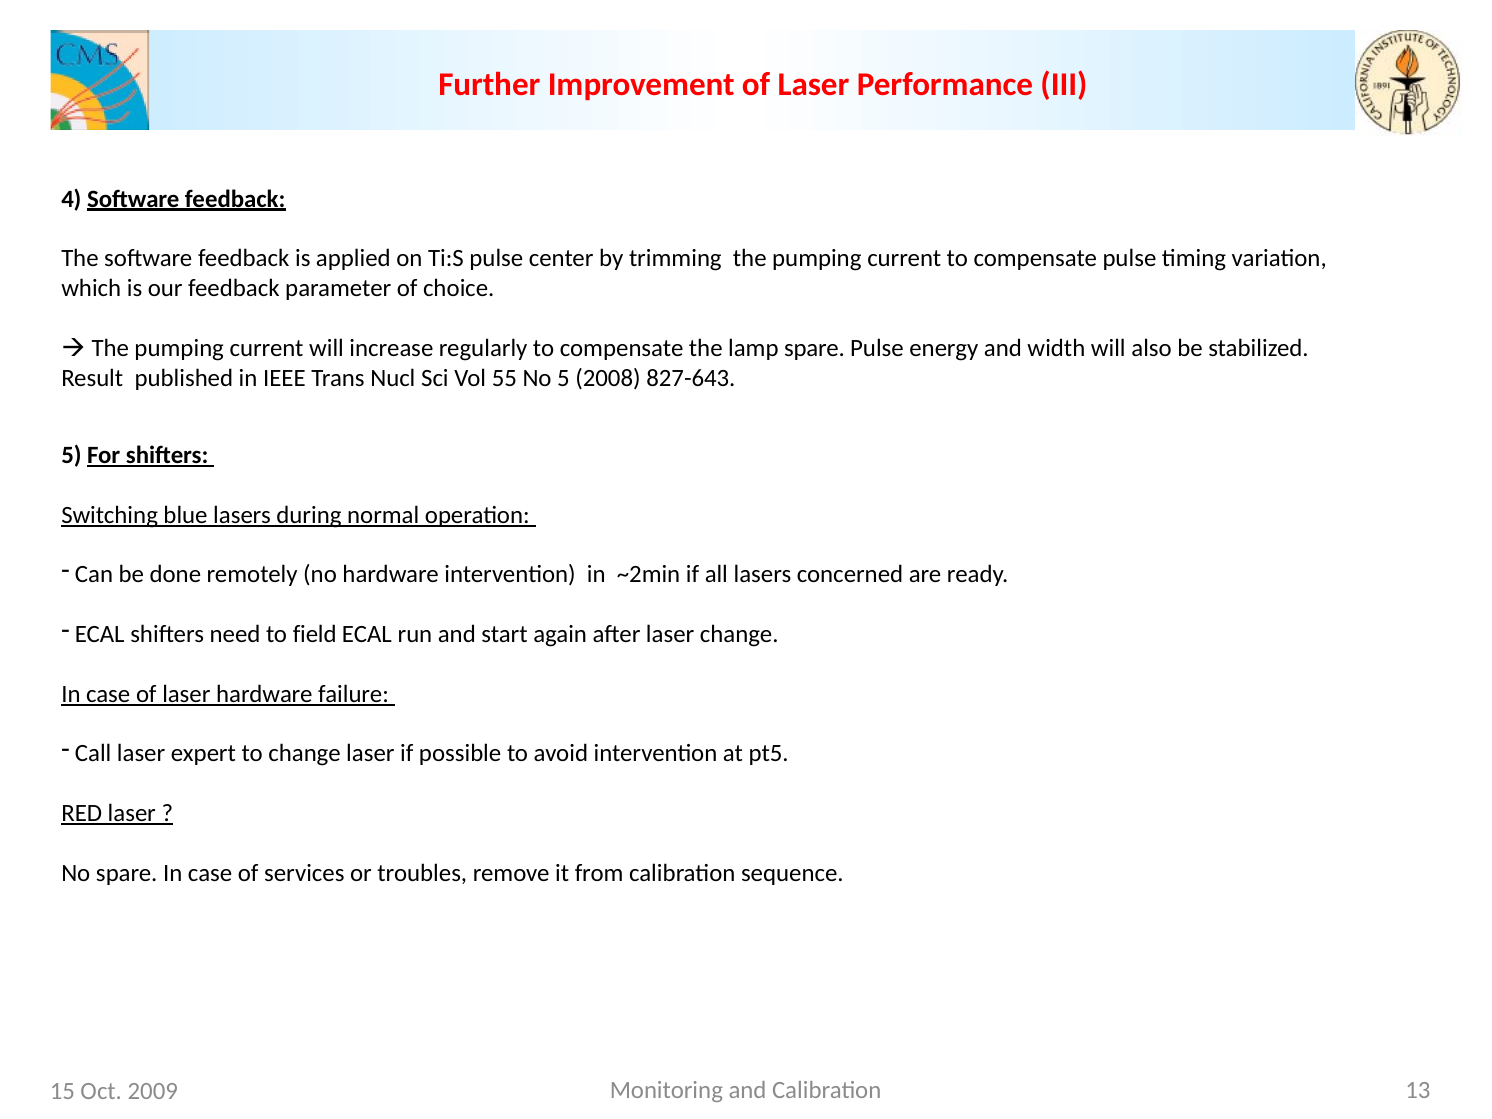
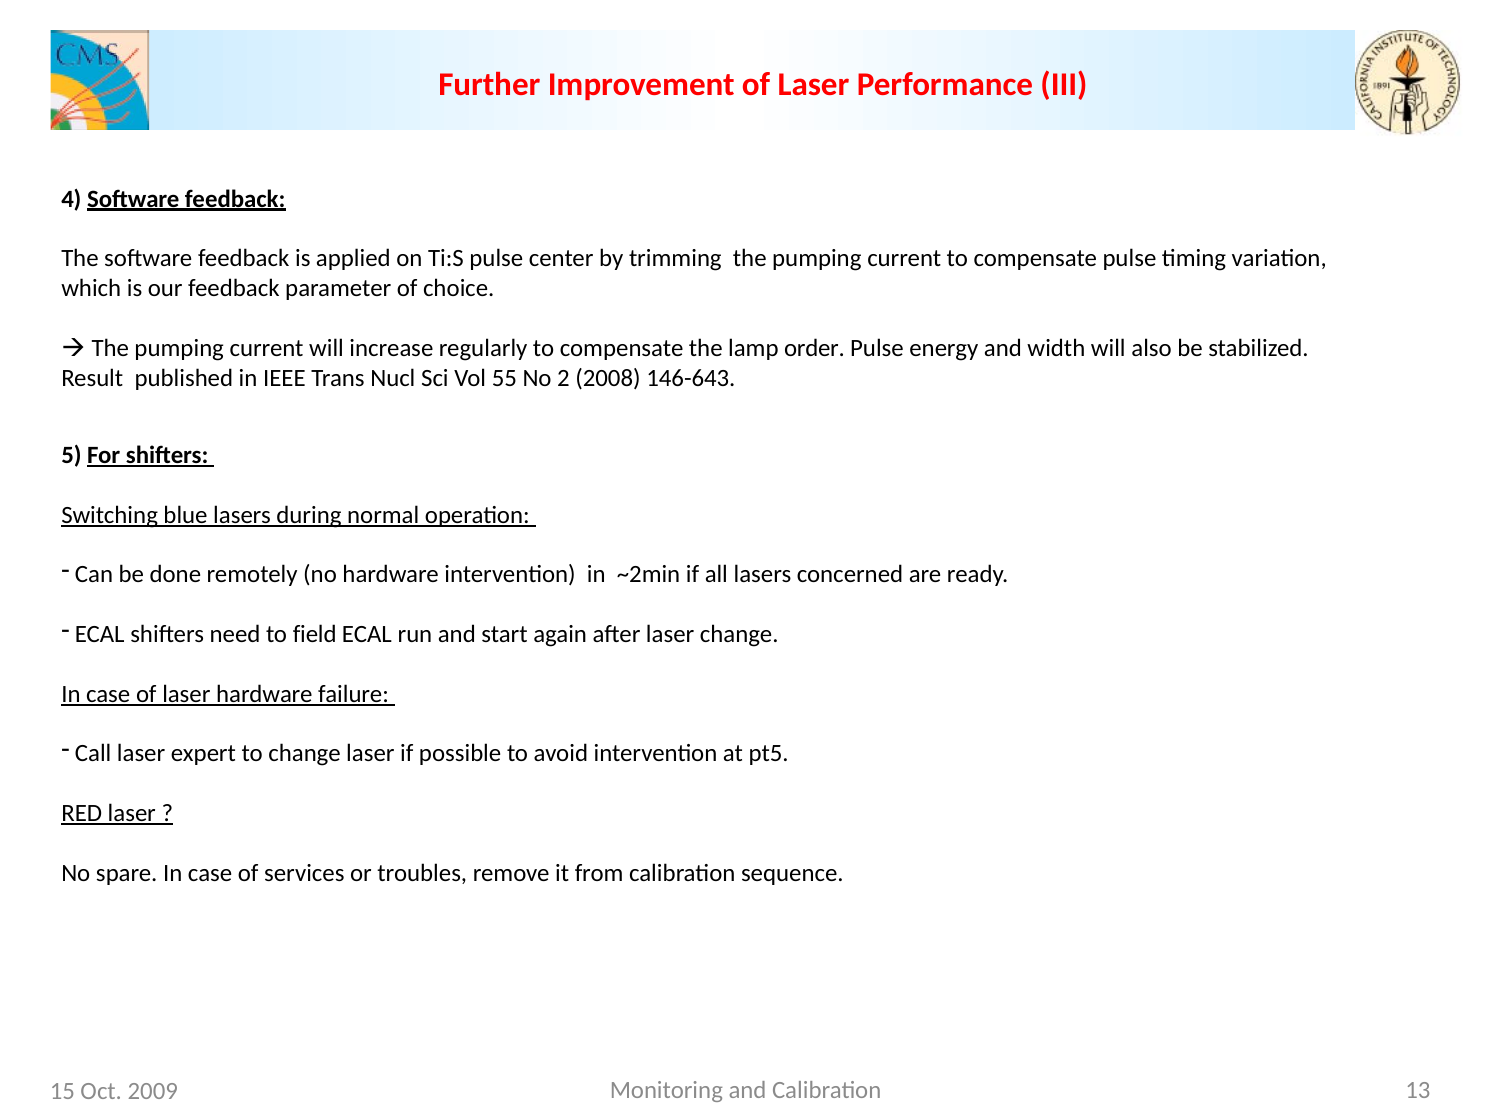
lamp spare: spare -> order
No 5: 5 -> 2
827-643: 827-643 -> 146-643
